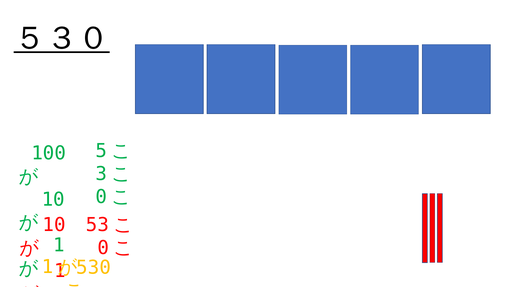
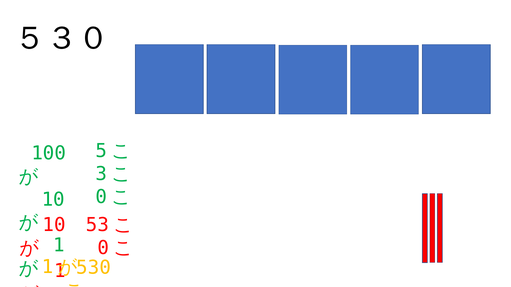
５３０ underline: present -> none
